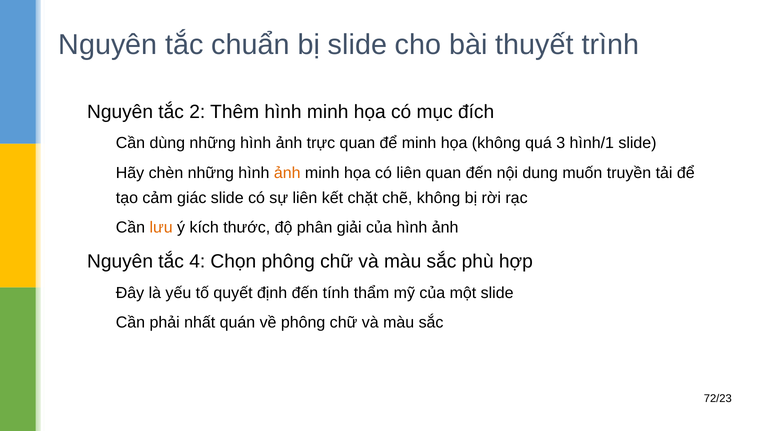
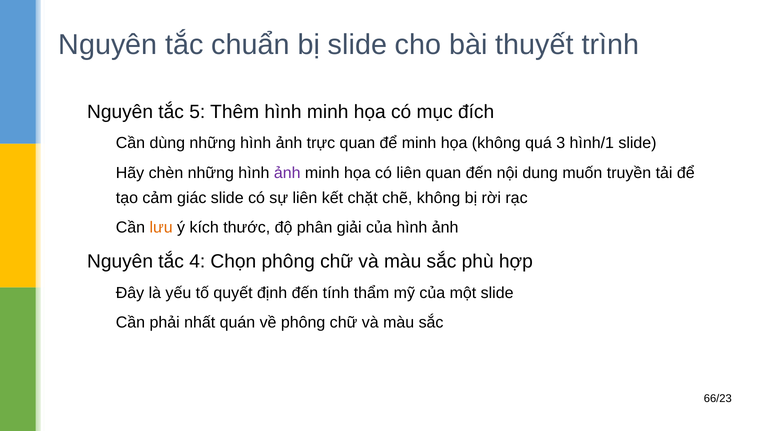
2: 2 -> 5
ảnh at (287, 173) colour: orange -> purple
72/23: 72/23 -> 66/23
